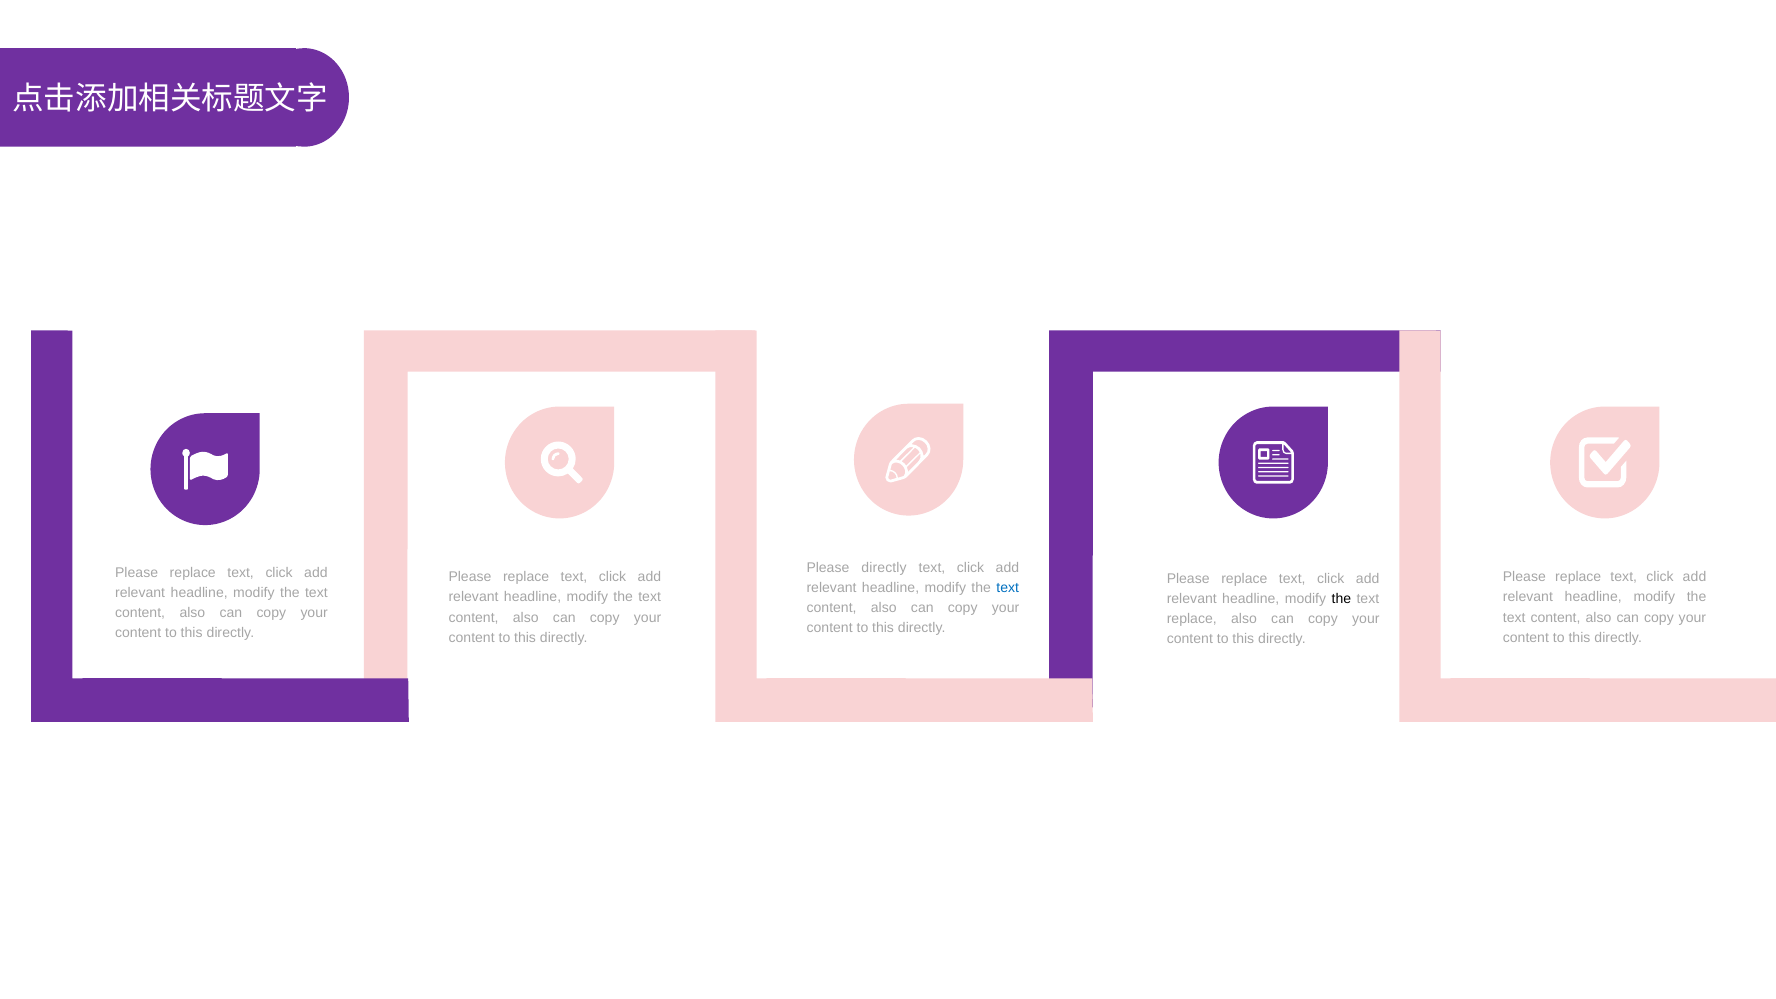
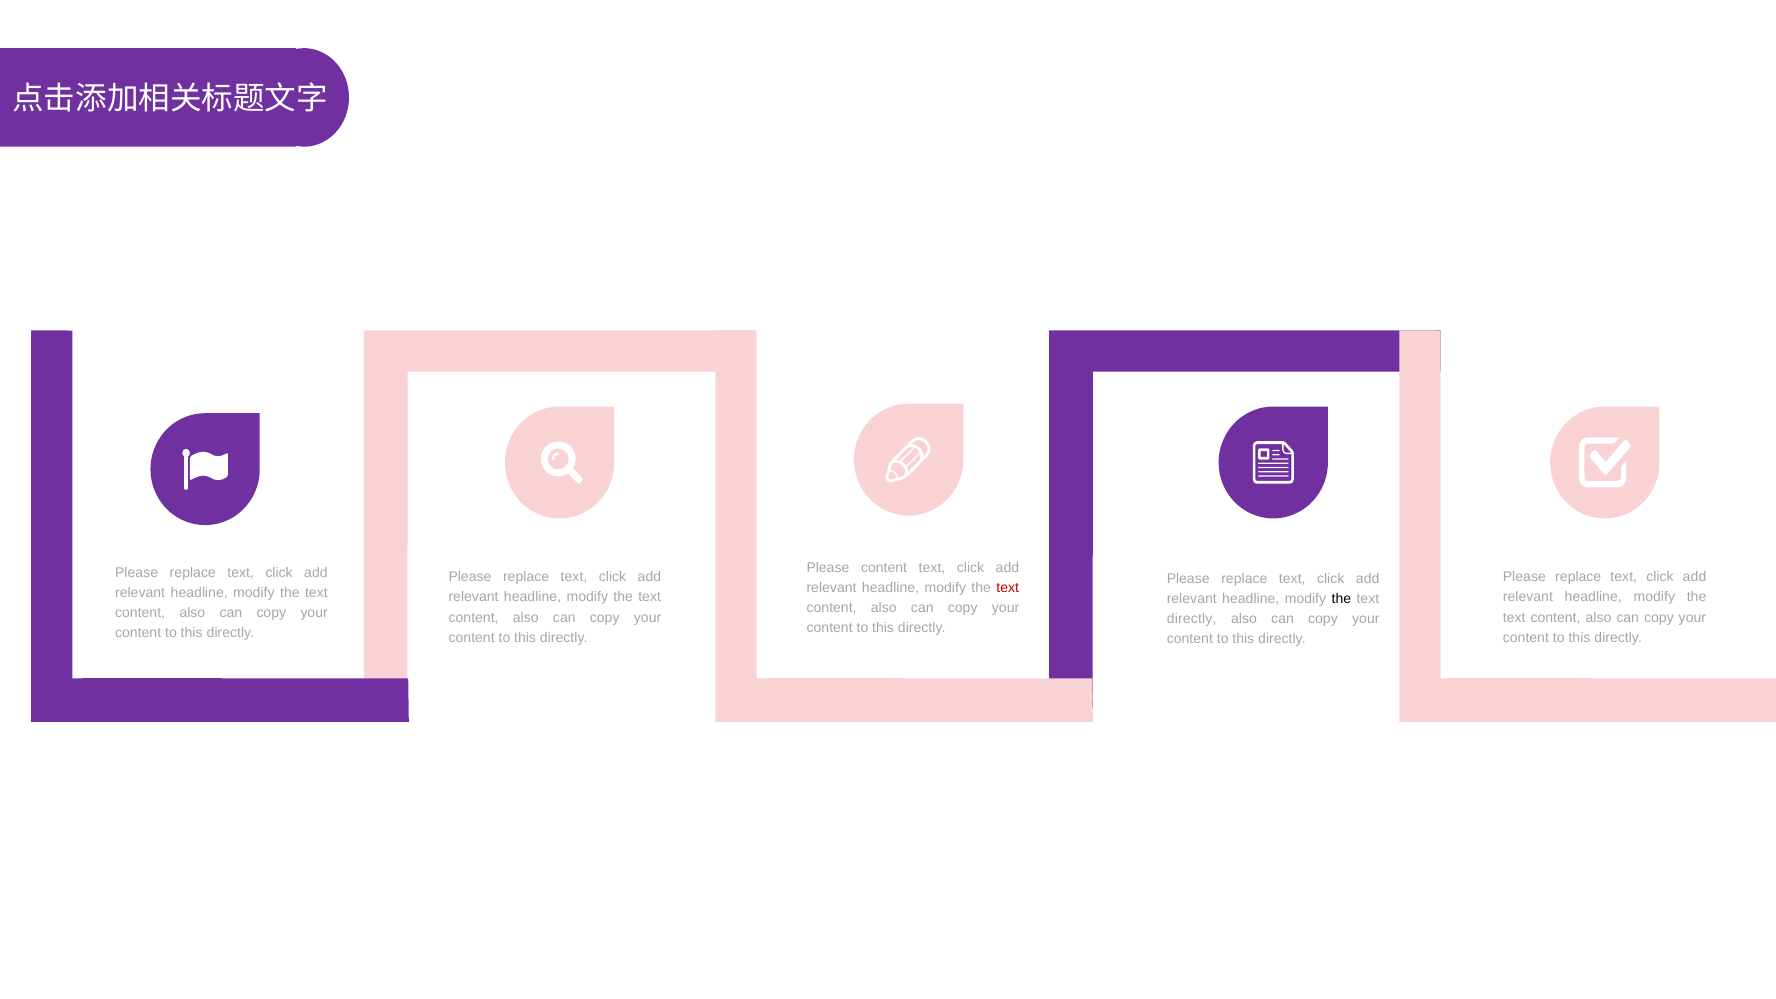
Please directly: directly -> content
text at (1008, 588) colour: blue -> red
replace at (1192, 619): replace -> directly
